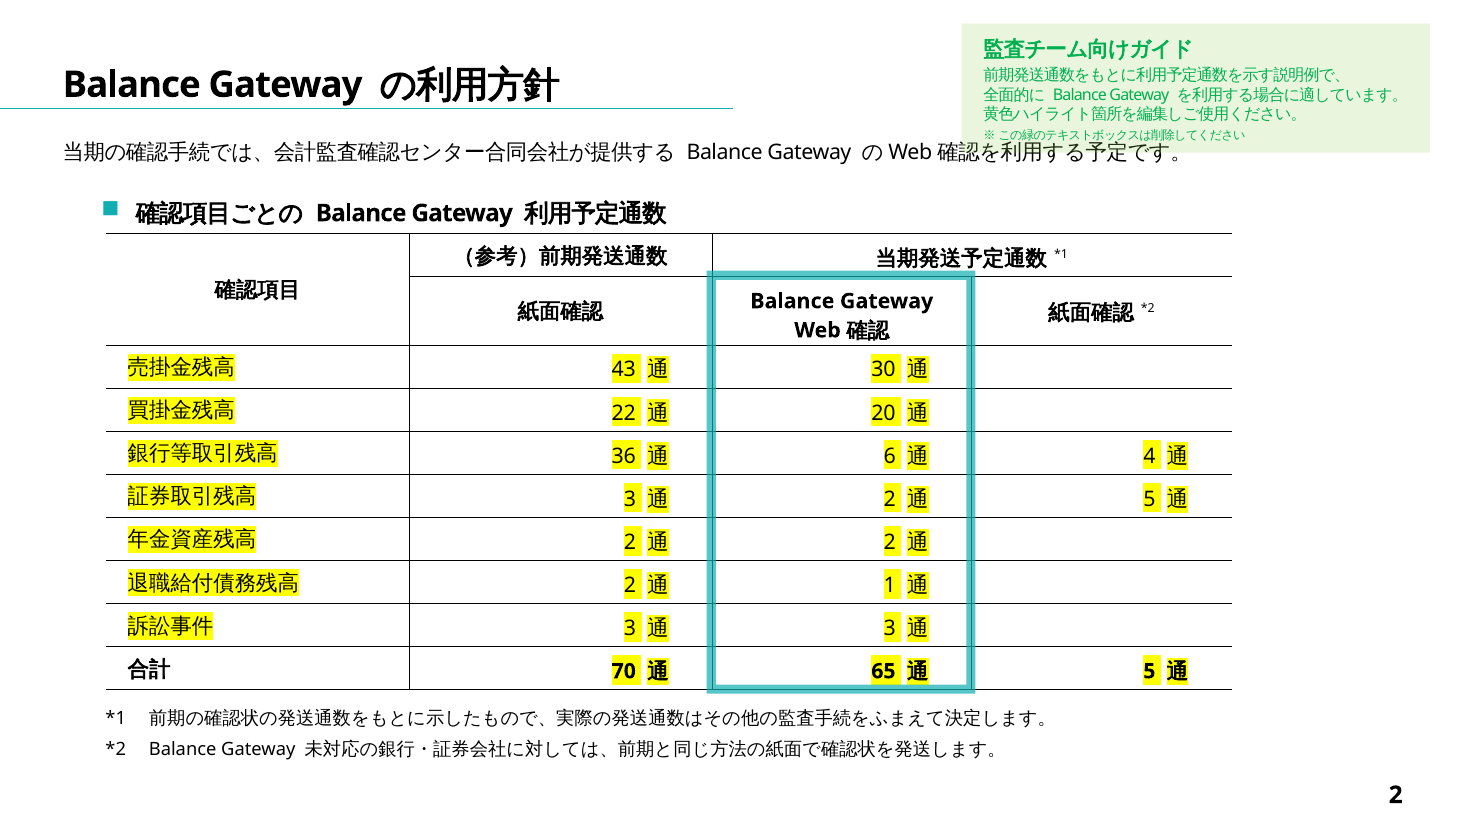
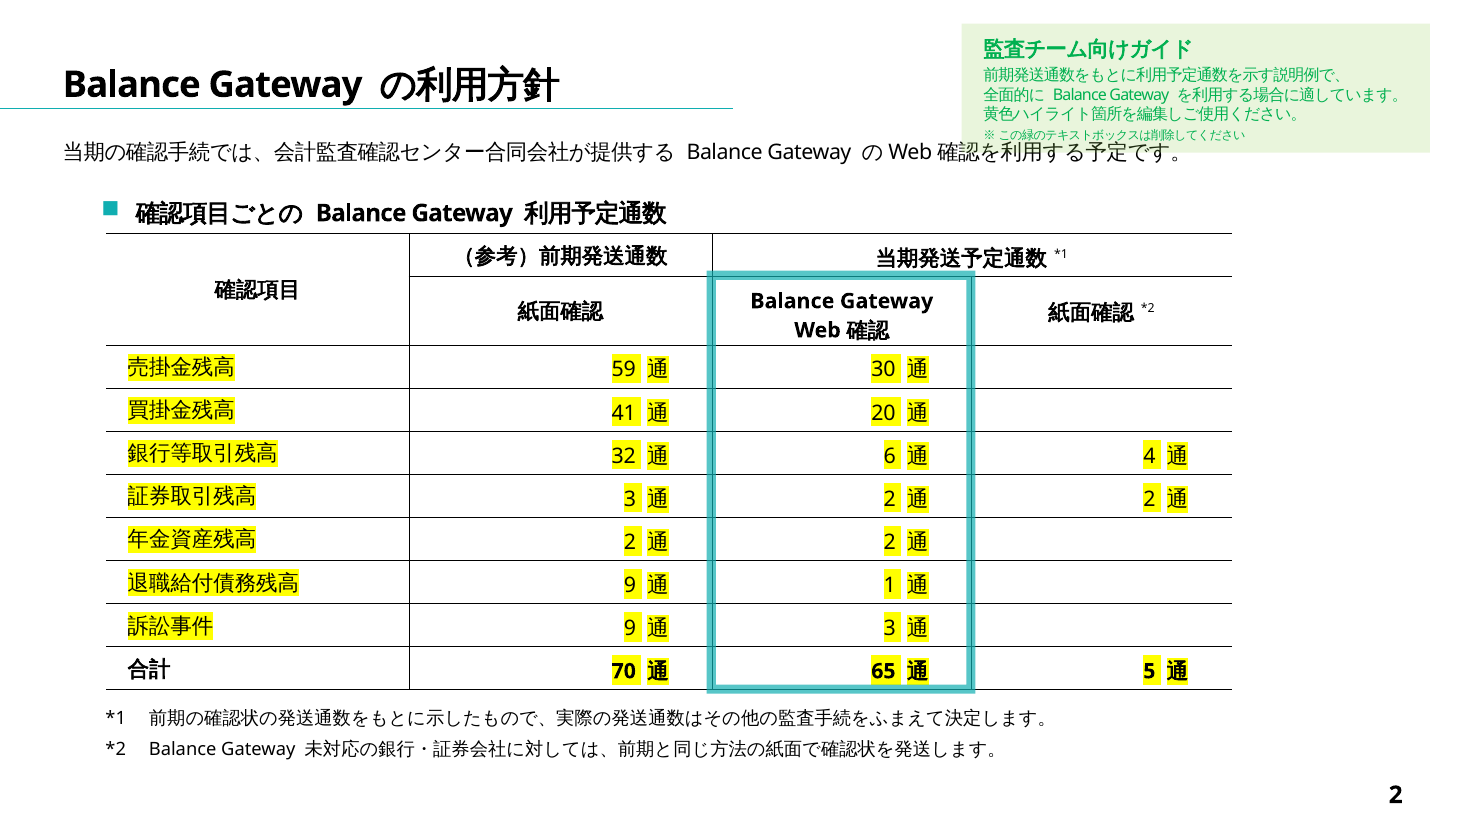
43: 43 -> 59
22: 22 -> 41
36: 36 -> 32
5 at (1149, 499): 5 -> 2
2 at (630, 585): 2 -> 9
3 at (630, 628): 3 -> 9
